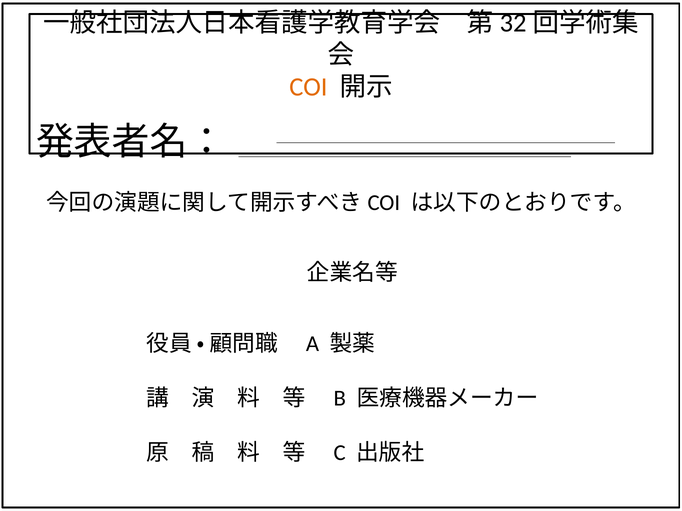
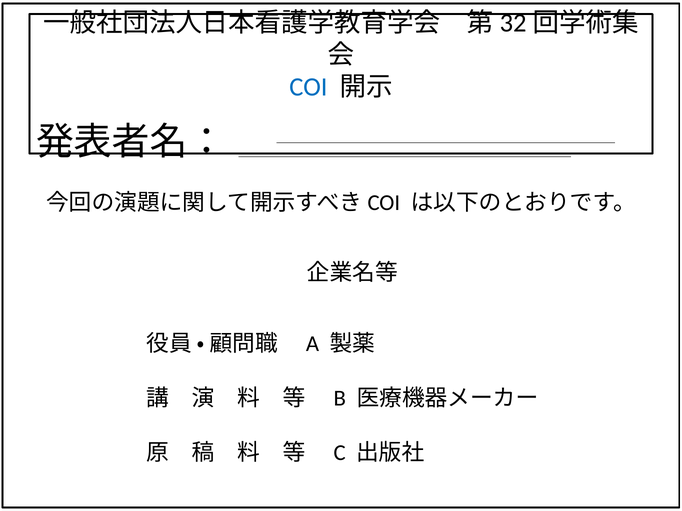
COI colour: orange -> blue
